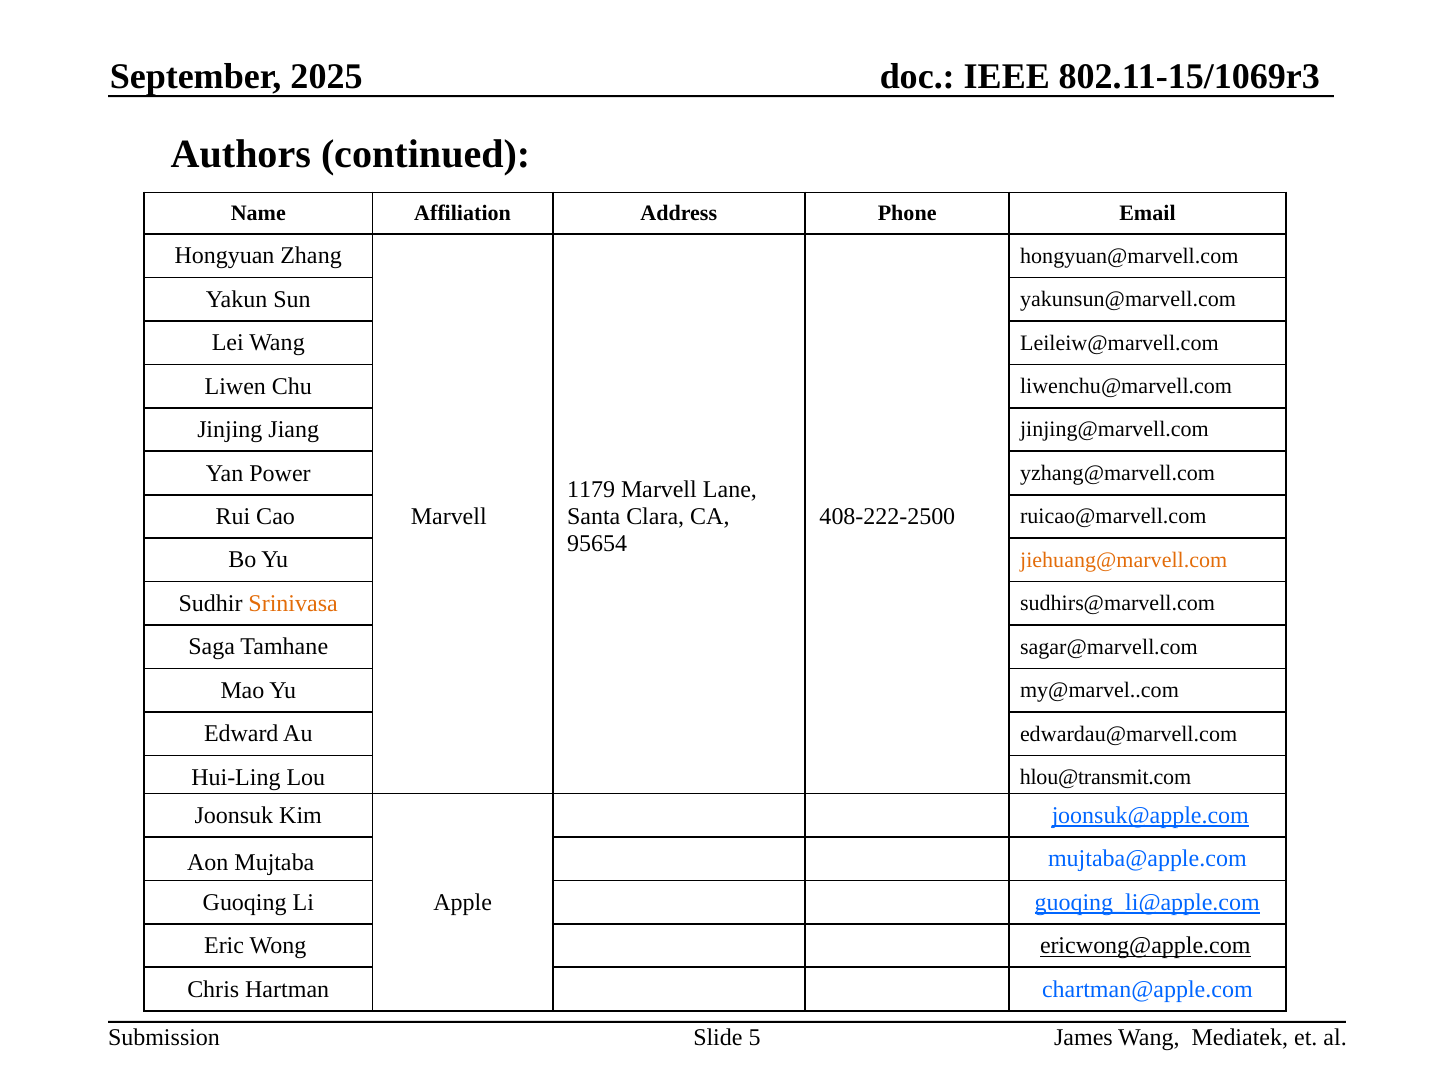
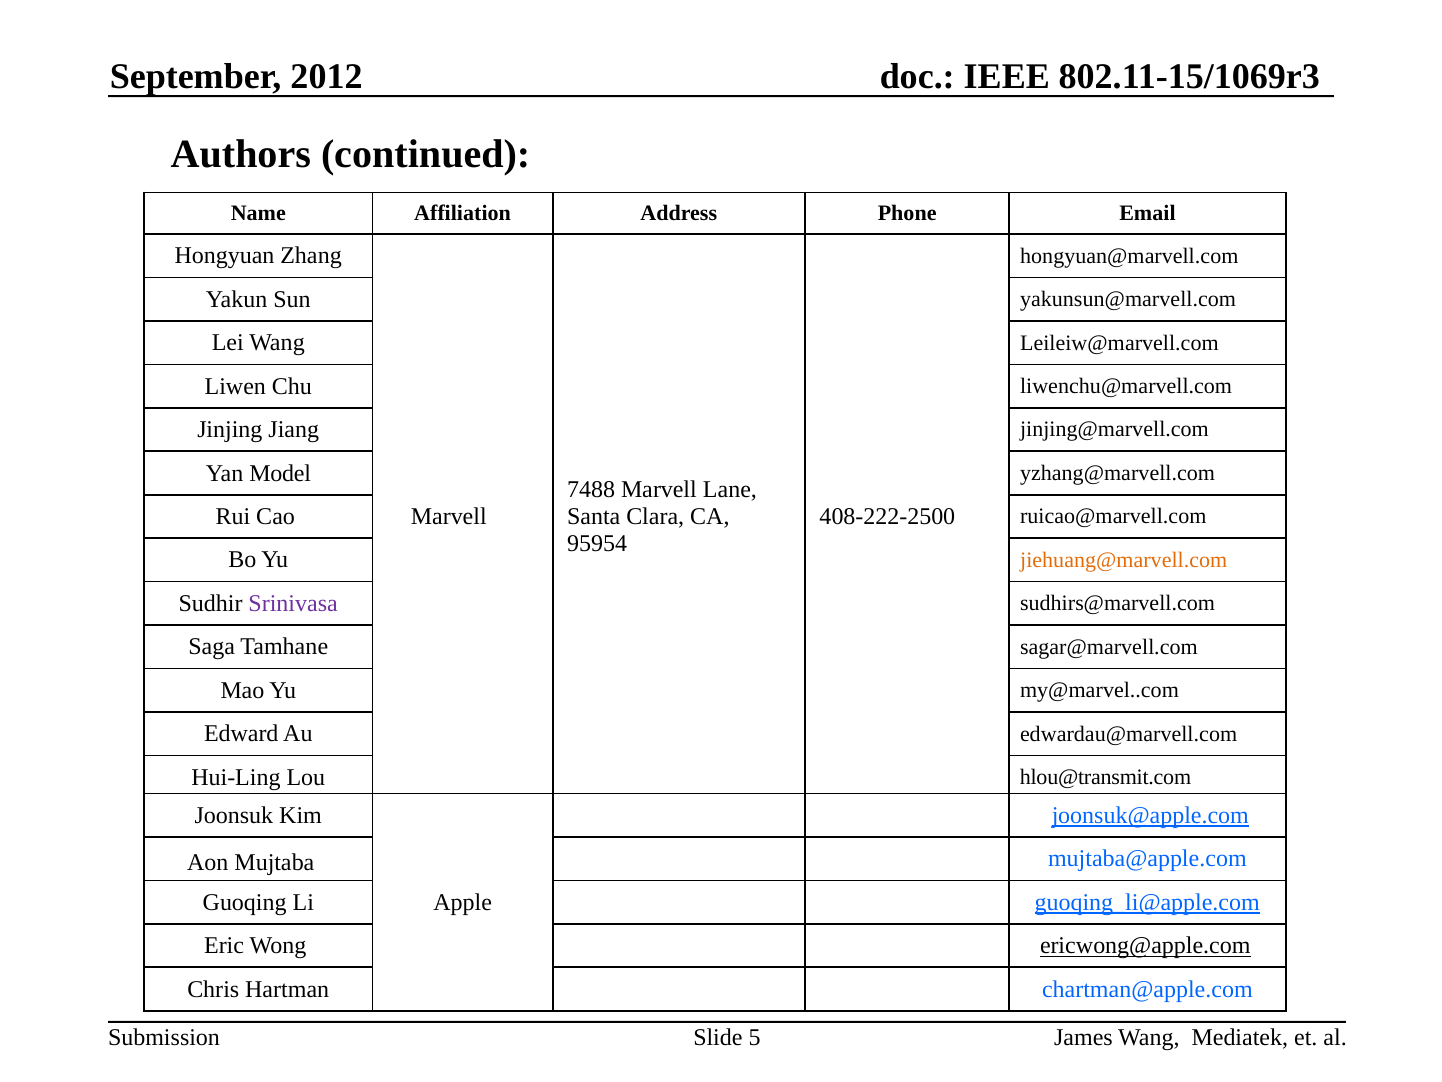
2025: 2025 -> 2012
Power: Power -> Model
1179: 1179 -> 7488
95654: 95654 -> 95954
Srinivasa colour: orange -> purple
